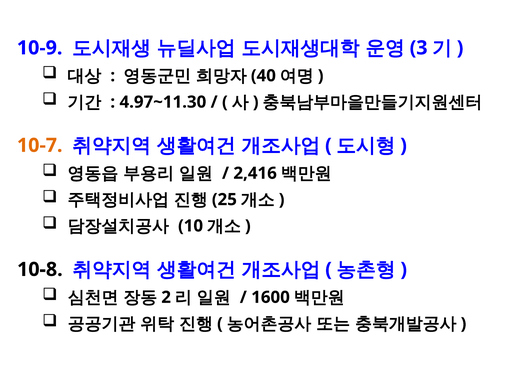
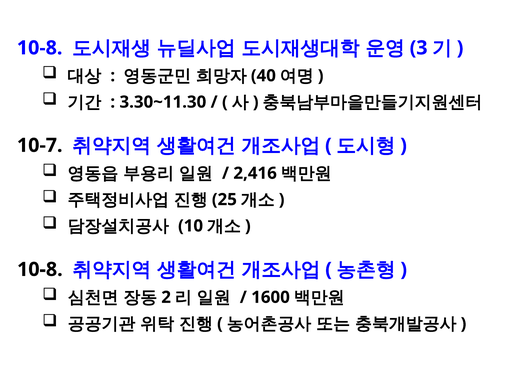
10-9 at (40, 48): 10-9 -> 10-8
4.97~11.30: 4.97~11.30 -> 3.30~11.30
10-7 colour: orange -> black
